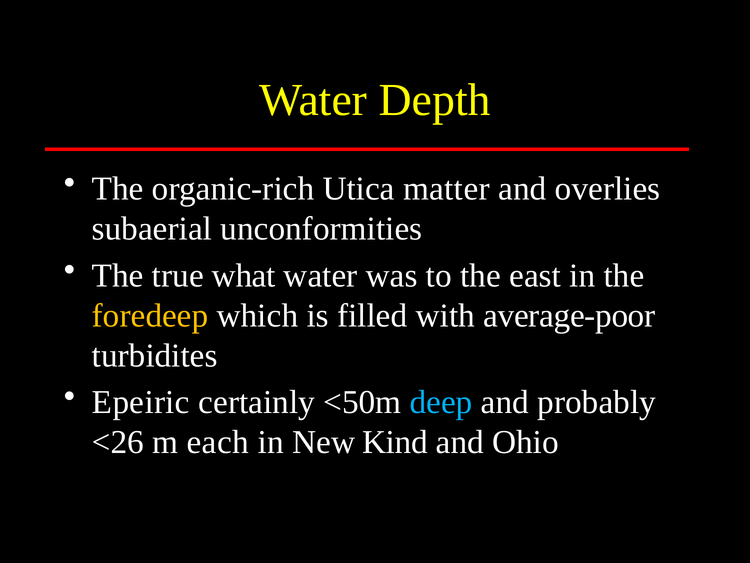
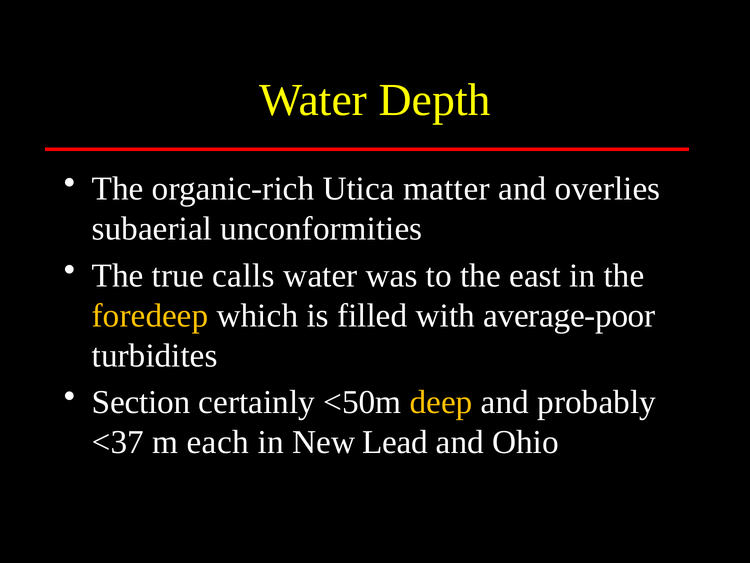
what: what -> calls
Epeiric: Epeiric -> Section
deep colour: light blue -> yellow
<26: <26 -> <37
Kind: Kind -> Lead
